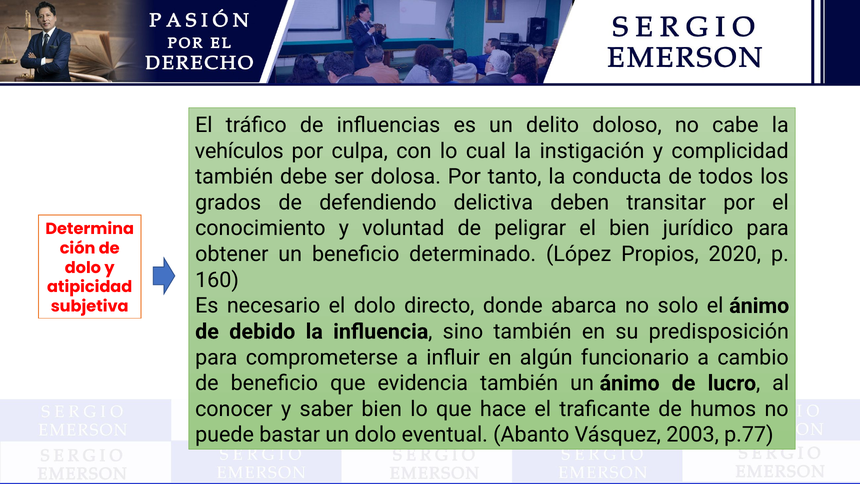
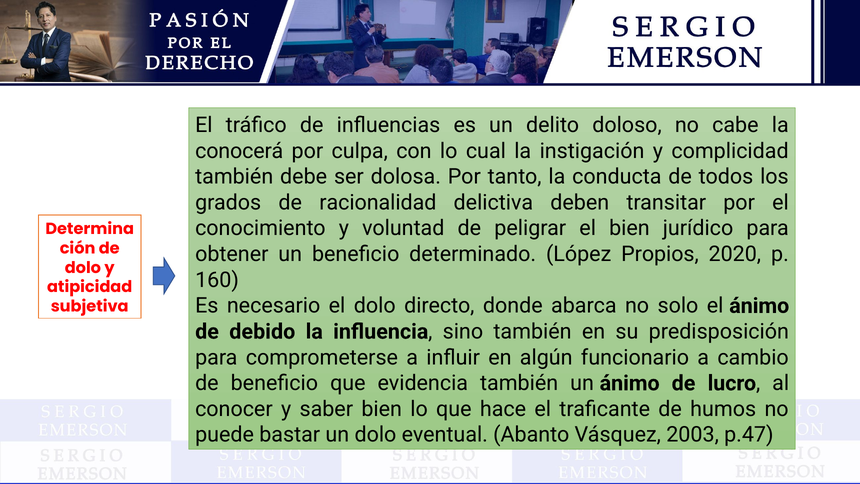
vehículos: vehículos -> conocerá
defendiendo: defendiendo -> racionalidad
p.77: p.77 -> p.47
